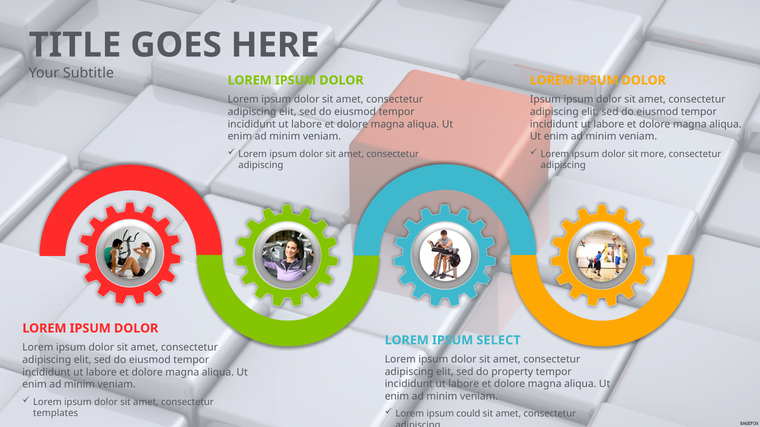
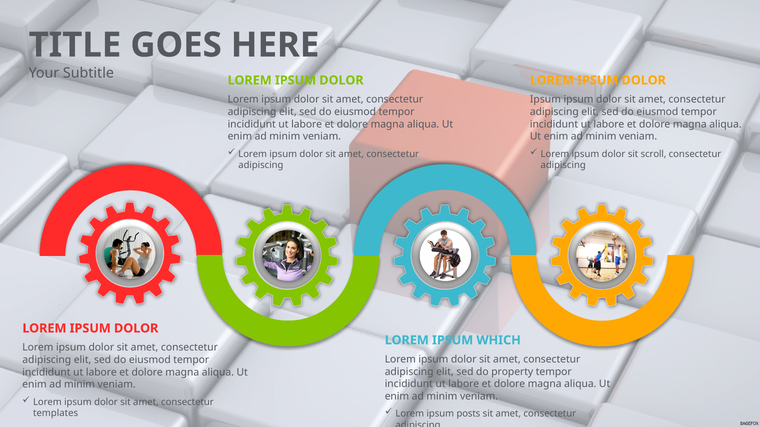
more: more -> scroll
SELECT: SELECT -> WHICH
could: could -> posts
